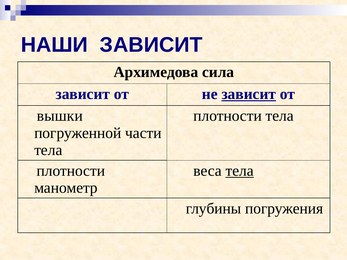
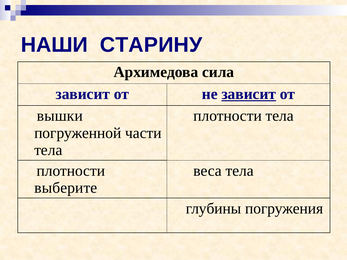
НАШИ ЗАВИСИТ: ЗАВИСИТ -> СТАРИНУ
тела at (240, 171) underline: present -> none
манометр: манометр -> выберите
